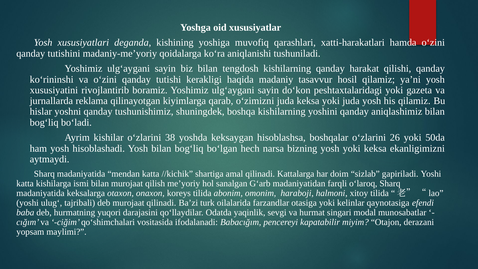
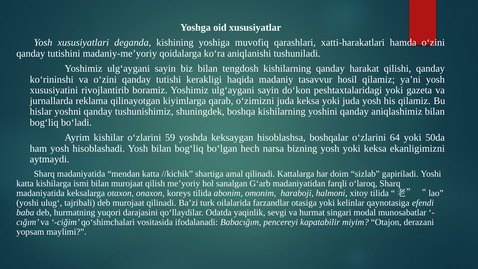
38: 38 -> 59
26: 26 -> 64
